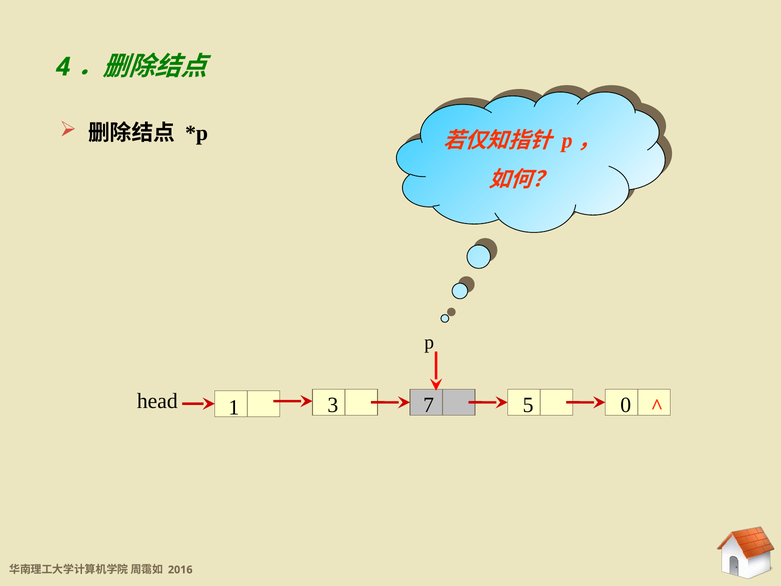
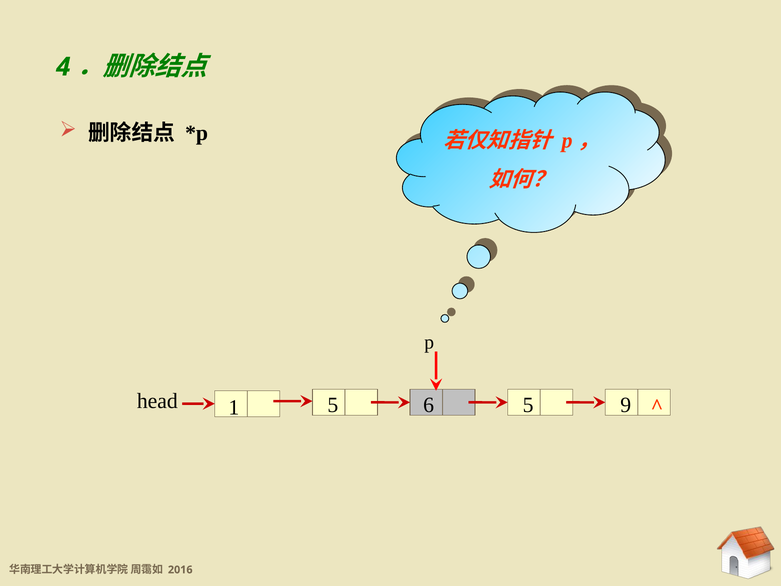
7: 7 -> 6
0: 0 -> 9
1 3: 3 -> 5
